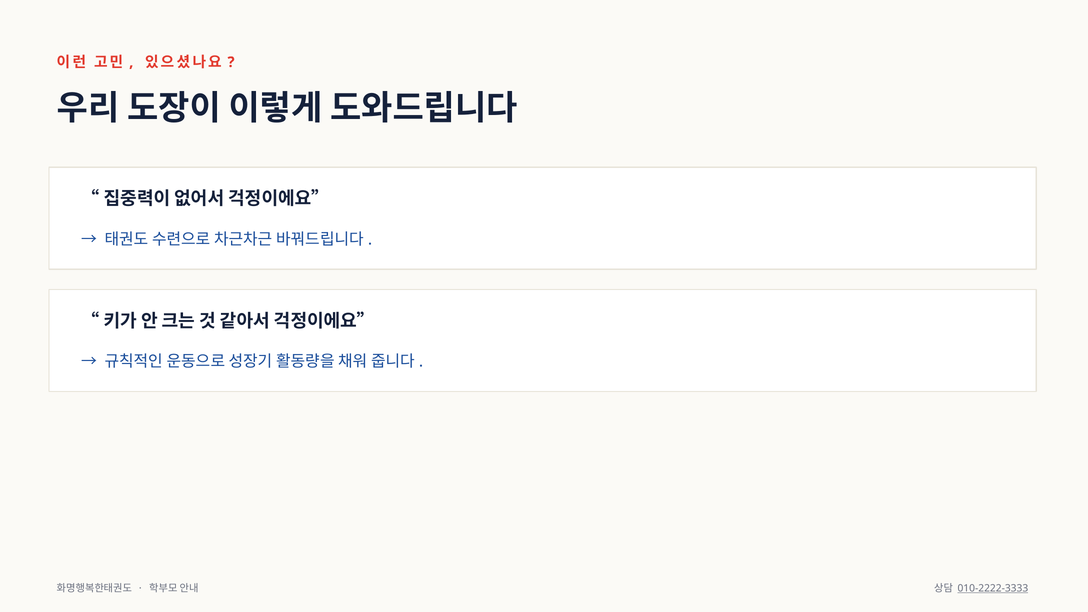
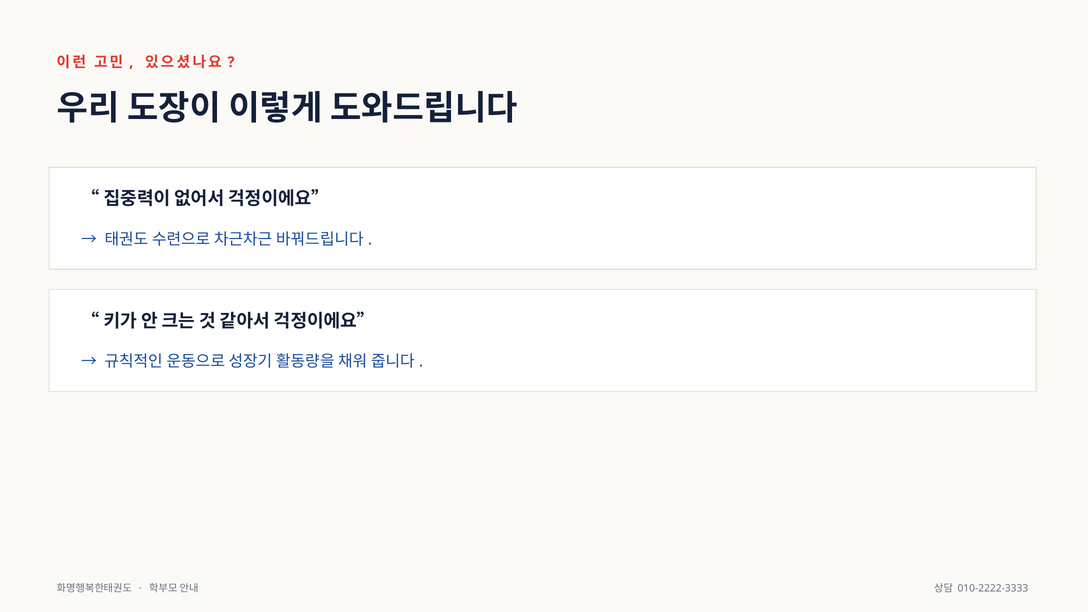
010-2222-3333 underline: present -> none
